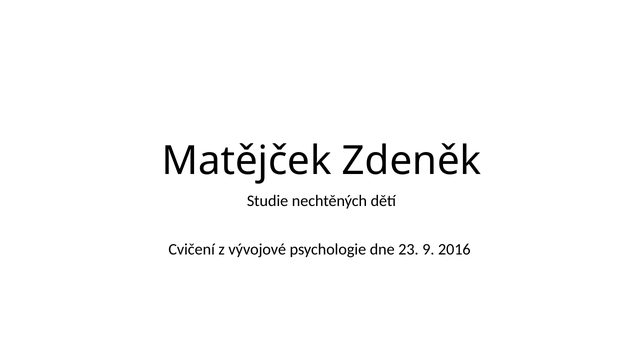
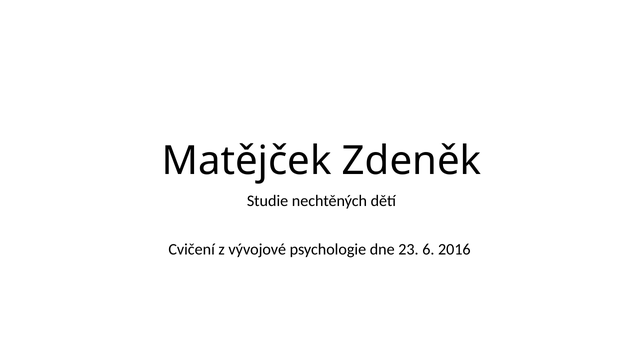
9: 9 -> 6
